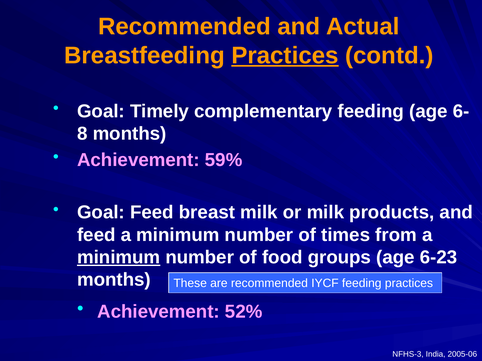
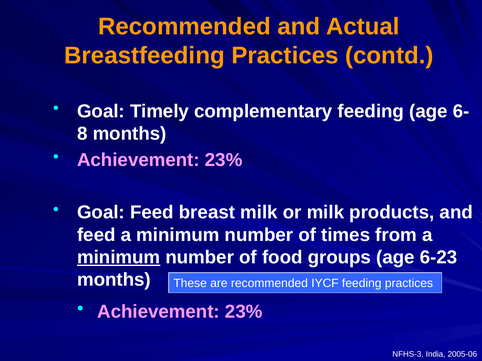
Practices at (285, 56) underline: present -> none
59% at (224, 160): 59% -> 23%
52% at (244, 312): 52% -> 23%
